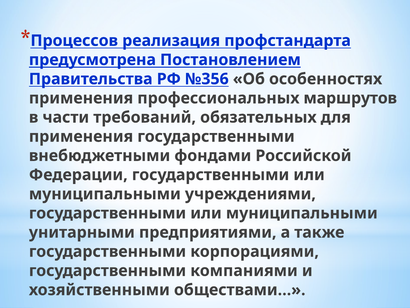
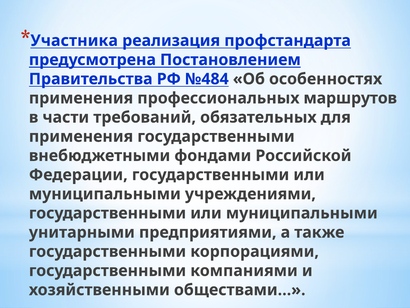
Процессов: Процессов -> Участника
№356: №356 -> №484
